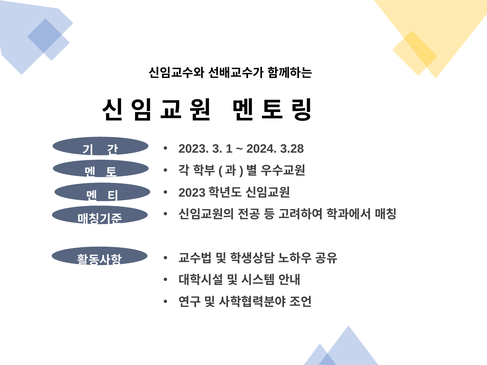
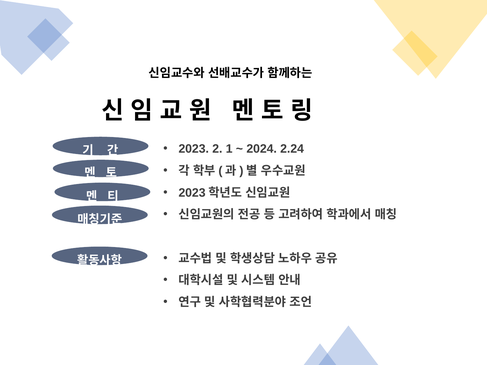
3: 3 -> 2
3.28: 3.28 -> 2.24
